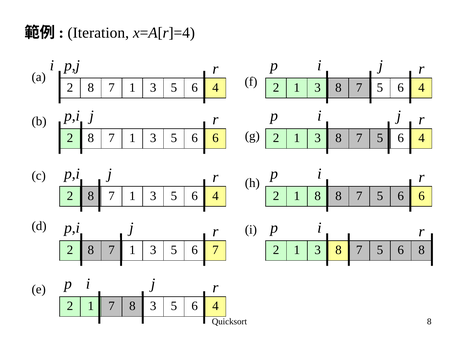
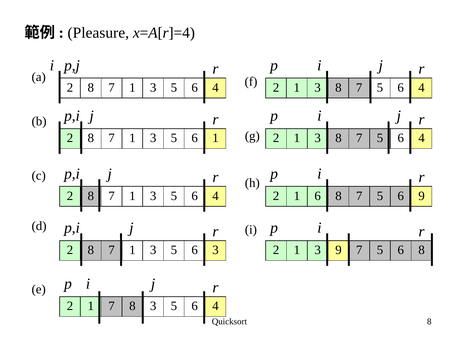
Iteration: Iteration -> Pleasure
3 5 6 6: 6 -> 1
1 8: 8 -> 6
7 5 6 6: 6 -> 9
6 7: 7 -> 3
8 at (338, 250): 8 -> 9
